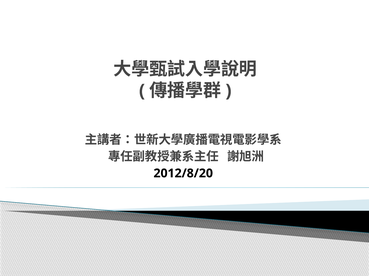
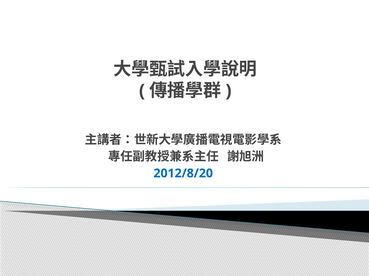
2012/8/20 colour: black -> blue
